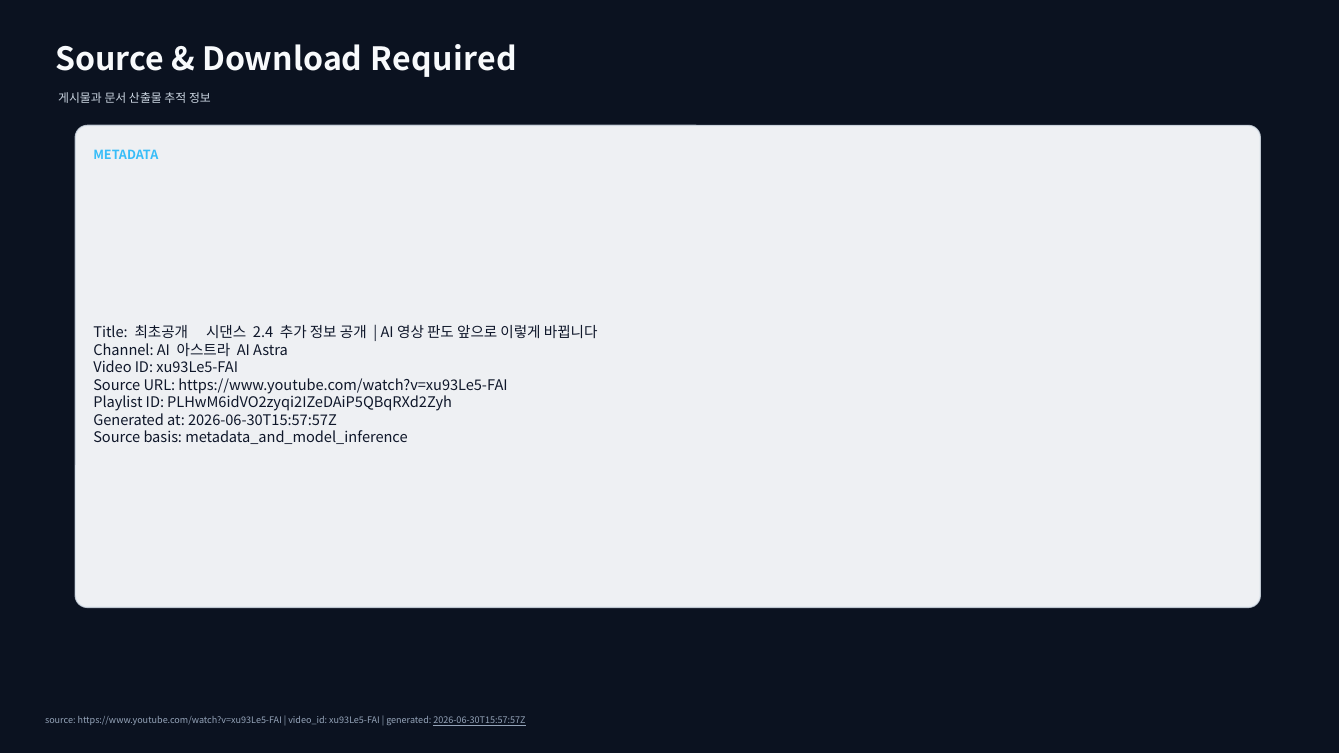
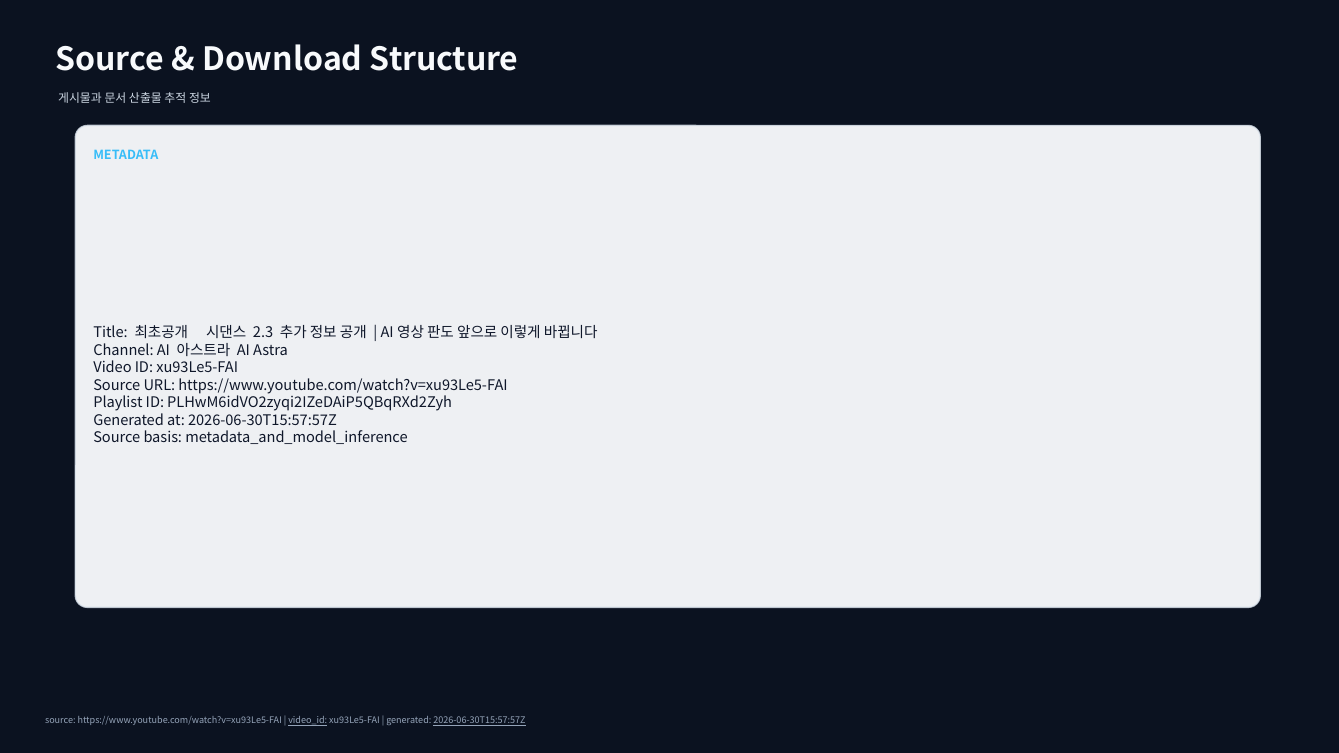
Required: Required -> Structure
2.4: 2.4 -> 2.3
video_id underline: none -> present
